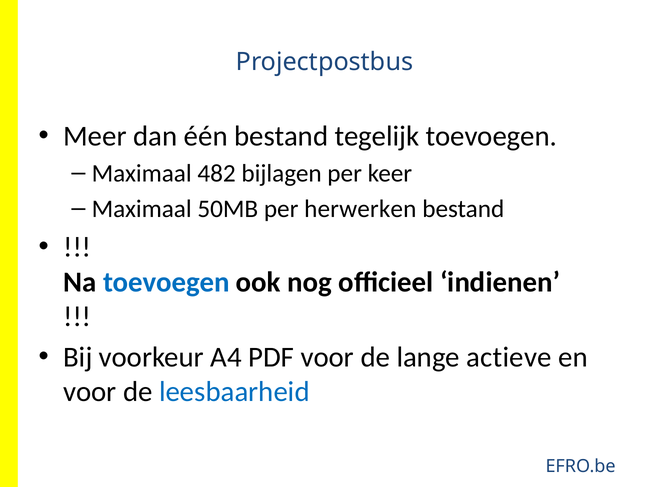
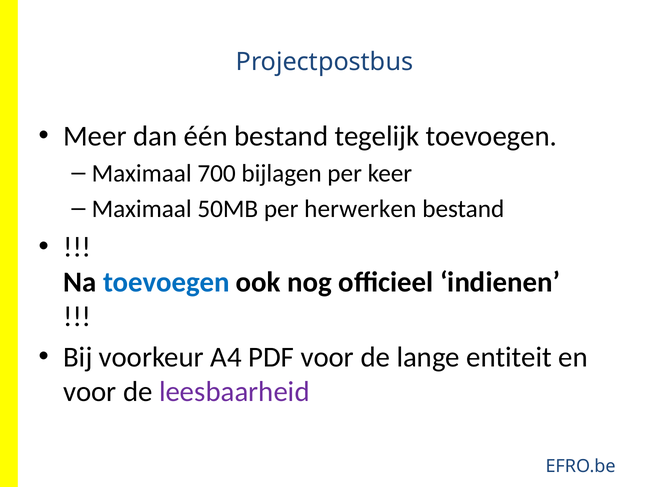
482: 482 -> 700
actieve: actieve -> entiteit
leesbaarheid colour: blue -> purple
